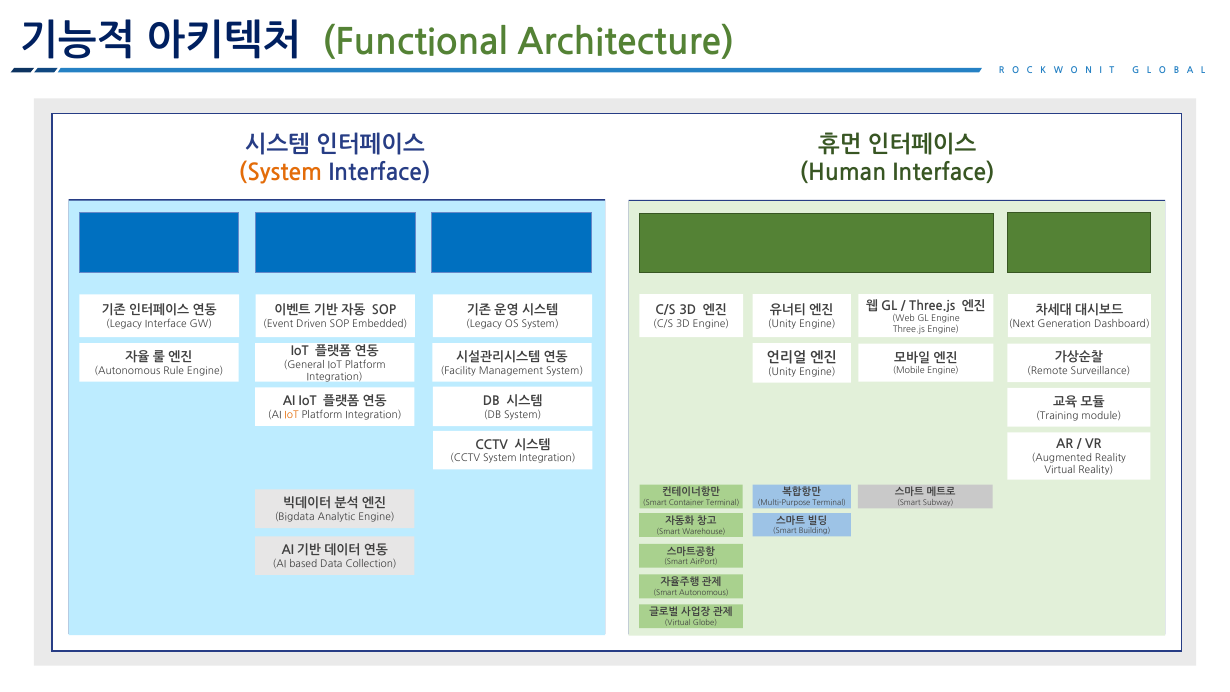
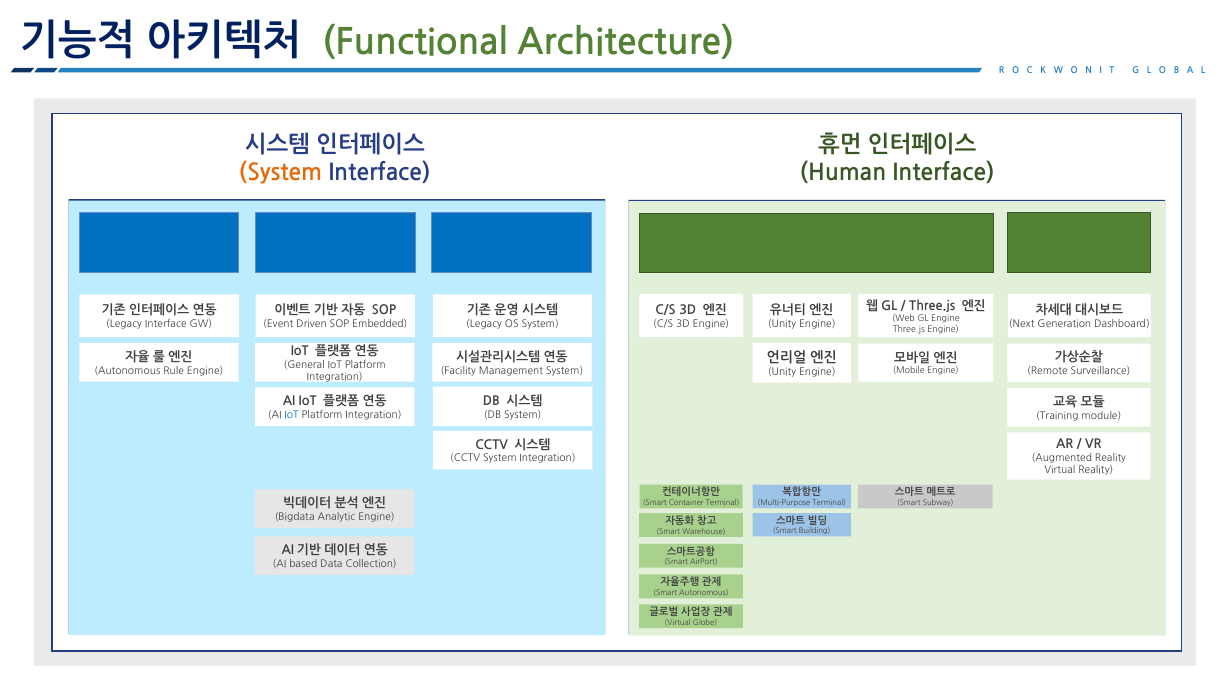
IoT at (292, 415) colour: orange -> blue
